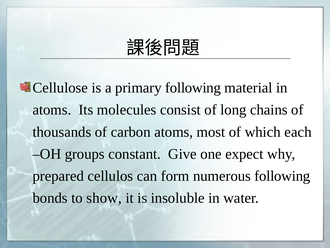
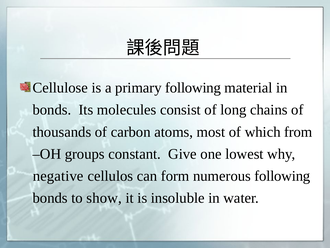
atoms at (52, 110): atoms -> bonds
each: each -> from
expect: expect -> lowest
prepared: prepared -> negative
